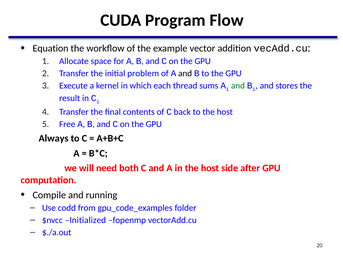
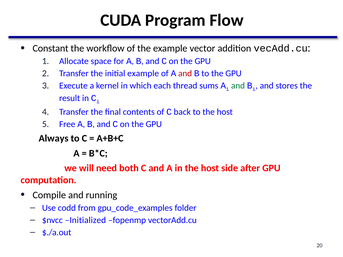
Equation: Equation -> Constant
initial problem: problem -> example
and at (185, 74) colour: black -> red
